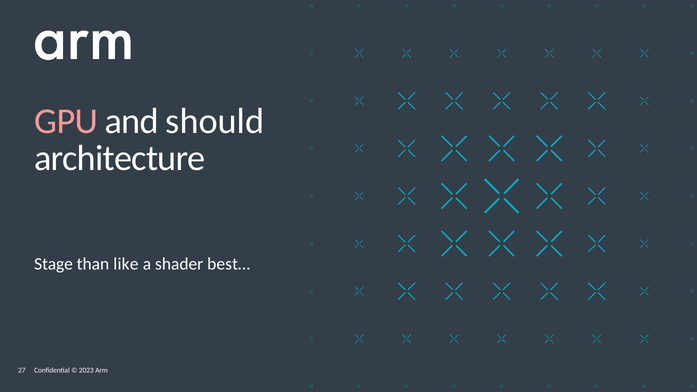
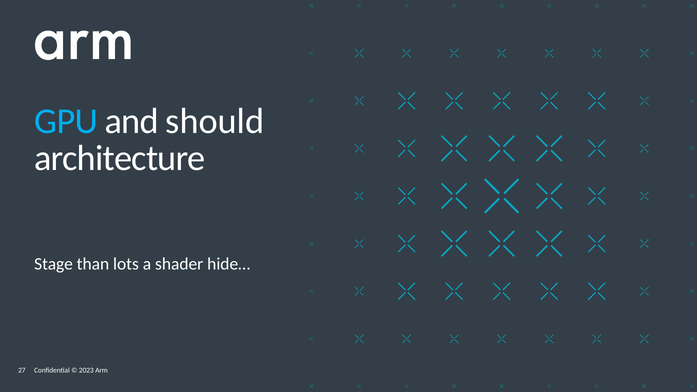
GPU colour: pink -> light blue
like: like -> lots
best…: best… -> hide…
